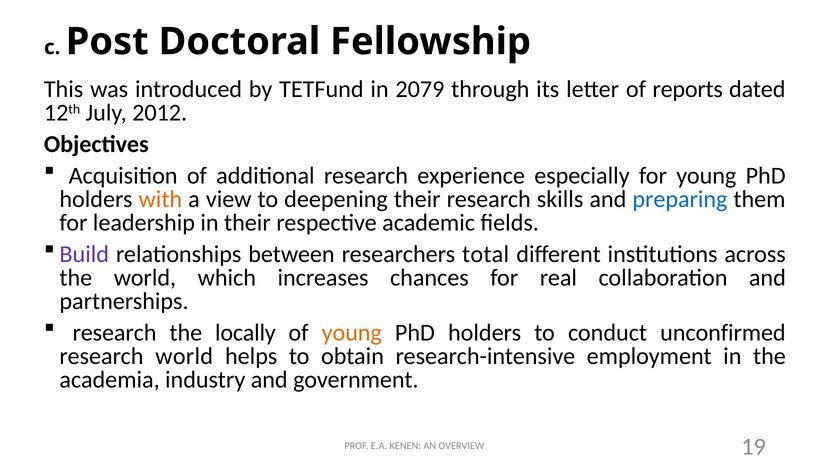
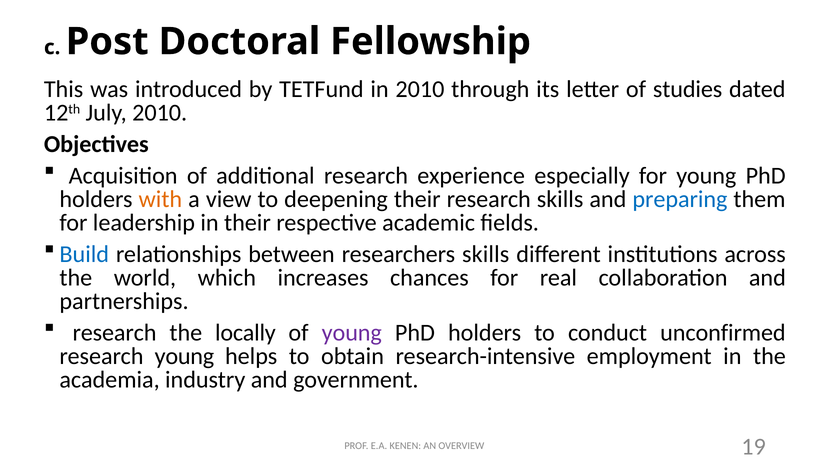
in 2079: 2079 -> 2010
reports: reports -> studies
July 2012: 2012 -> 2010
Build colour: purple -> blue
researchers total: total -> skills
young at (352, 332) colour: orange -> purple
research world: world -> young
